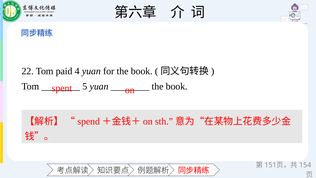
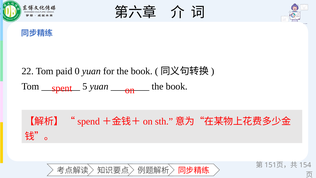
4: 4 -> 0
